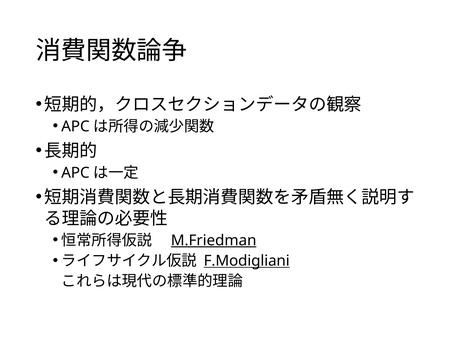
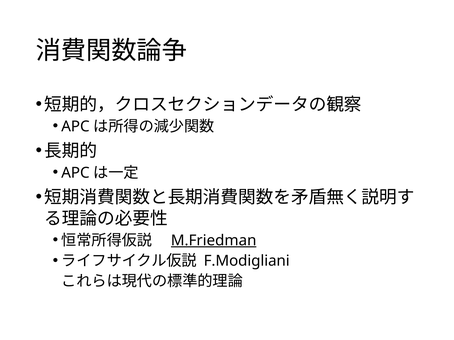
F.Modigliani underline: present -> none
